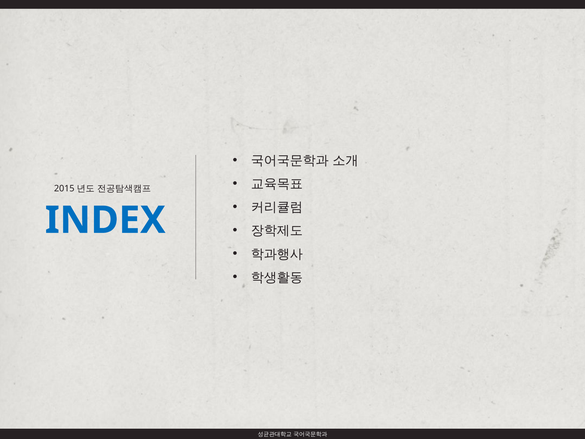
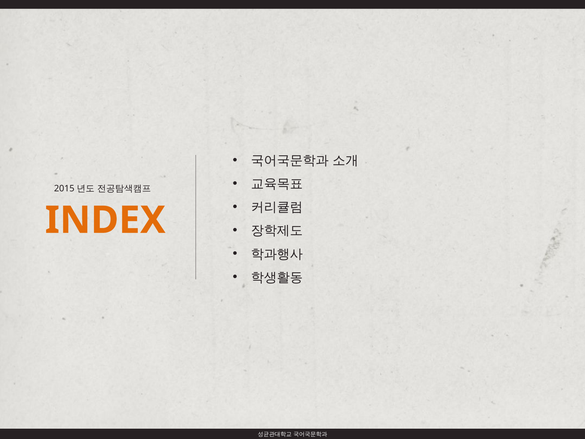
INDEX colour: blue -> orange
